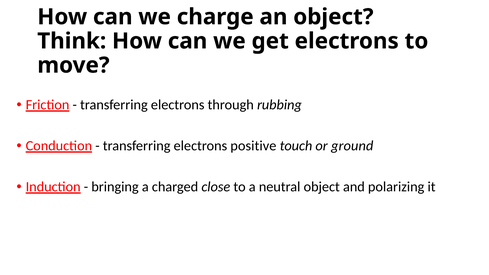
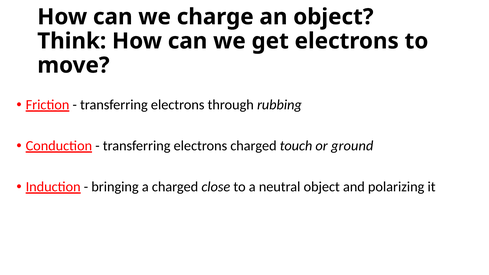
electrons positive: positive -> charged
